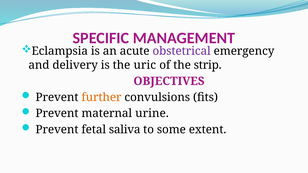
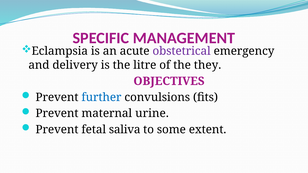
uric: uric -> litre
strip: strip -> they
further colour: orange -> blue
